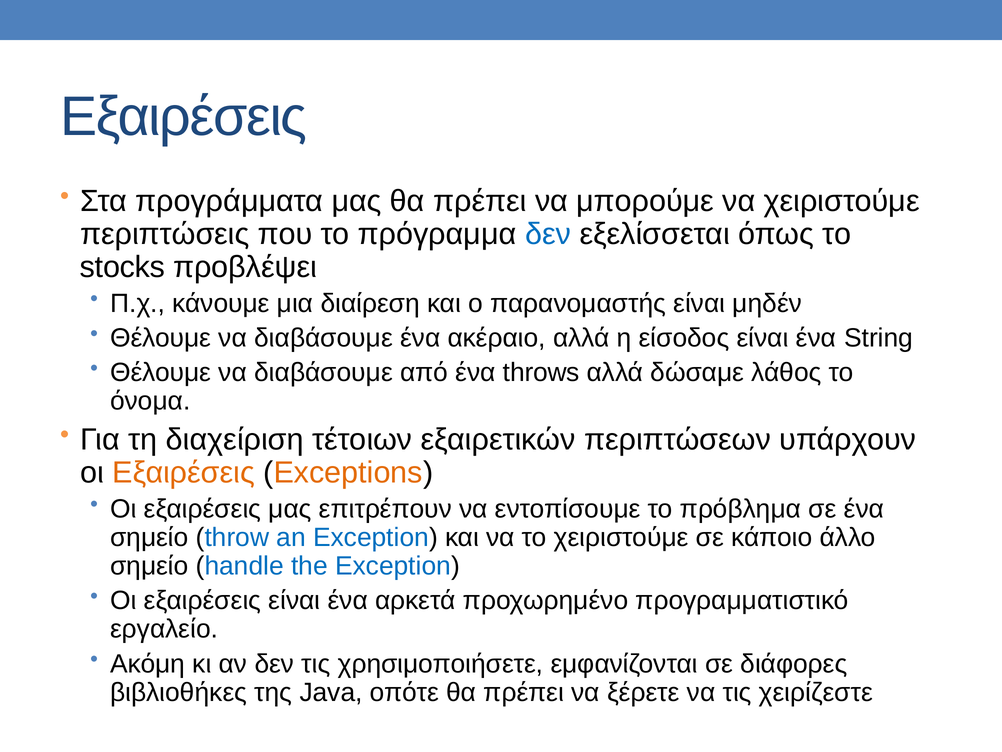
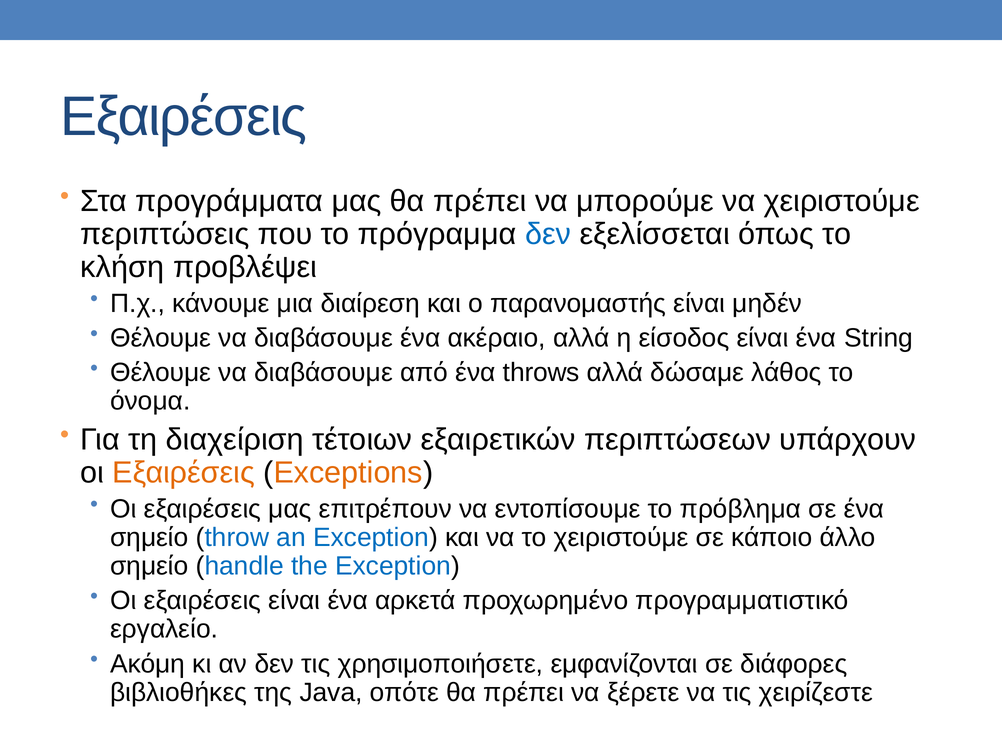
stocks: stocks -> κλήση
